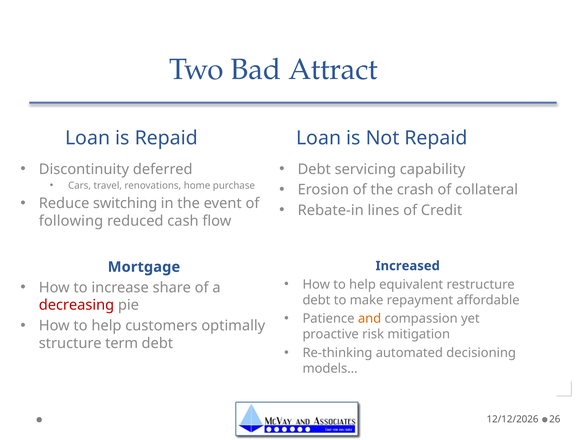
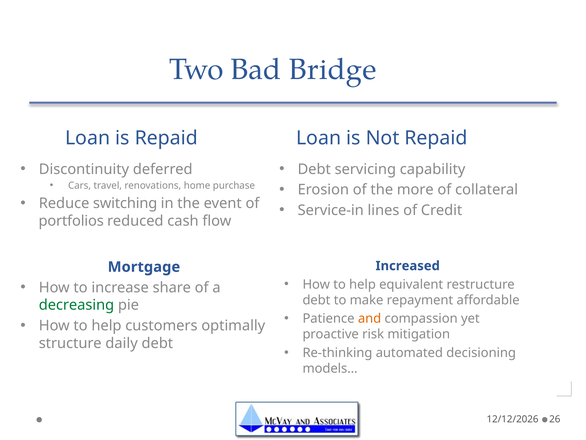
Attract: Attract -> Bridge
crash: crash -> more
Rebate-in: Rebate-in -> Service-in
following: following -> portfolios
decreasing colour: red -> green
term: term -> daily
